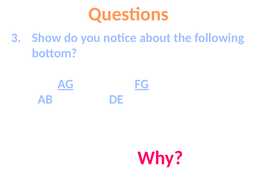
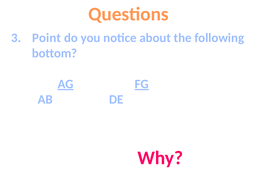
Show: Show -> Point
